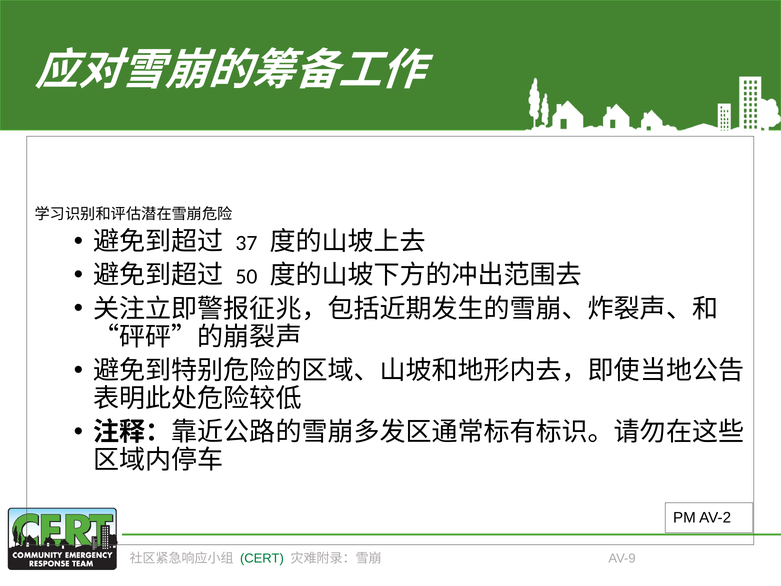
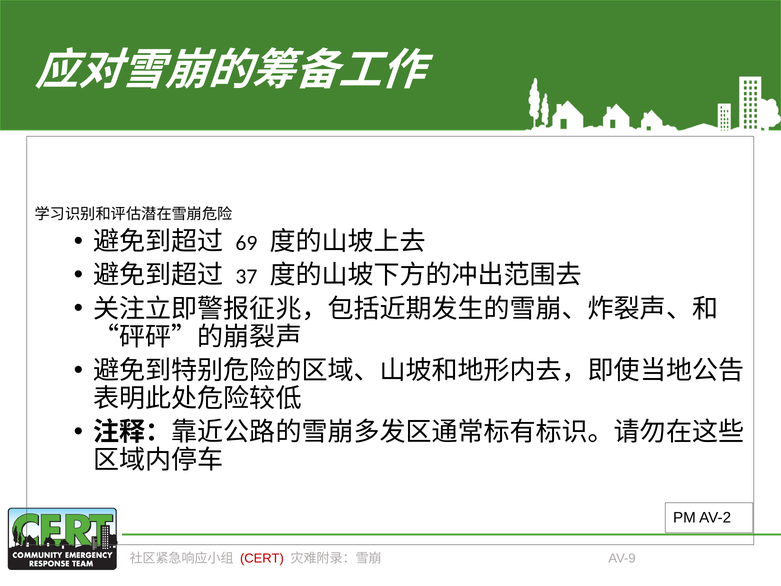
37: 37 -> 69
50: 50 -> 37
CERT colour: green -> red
